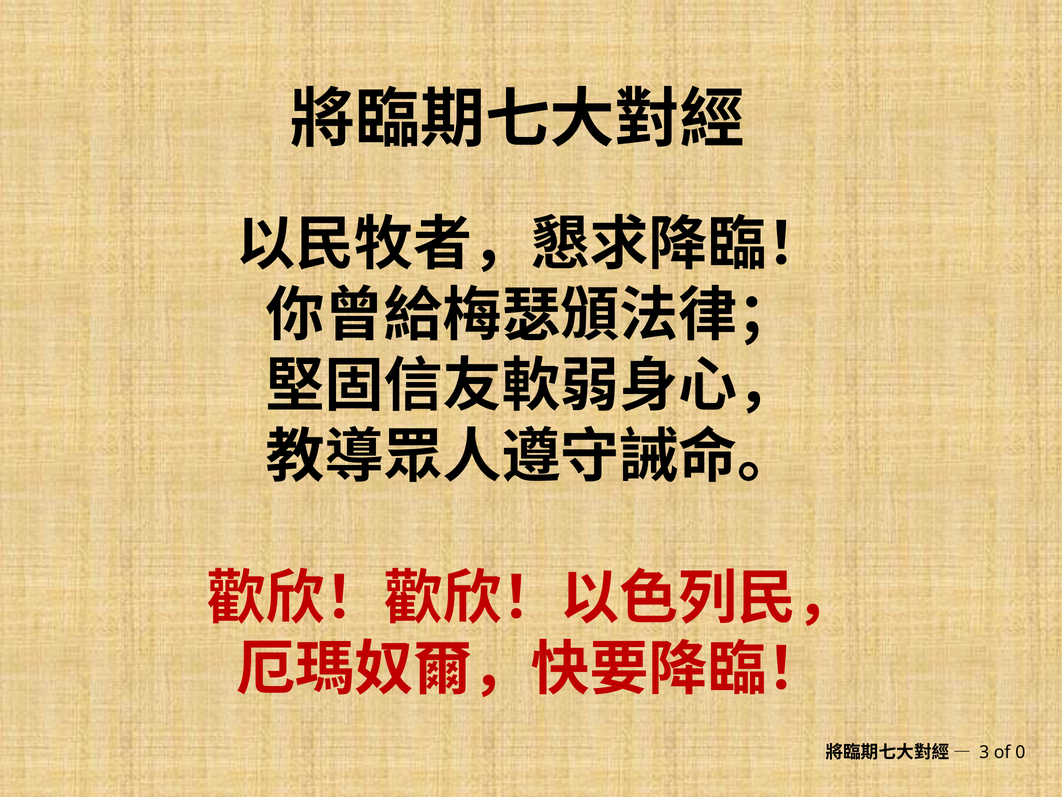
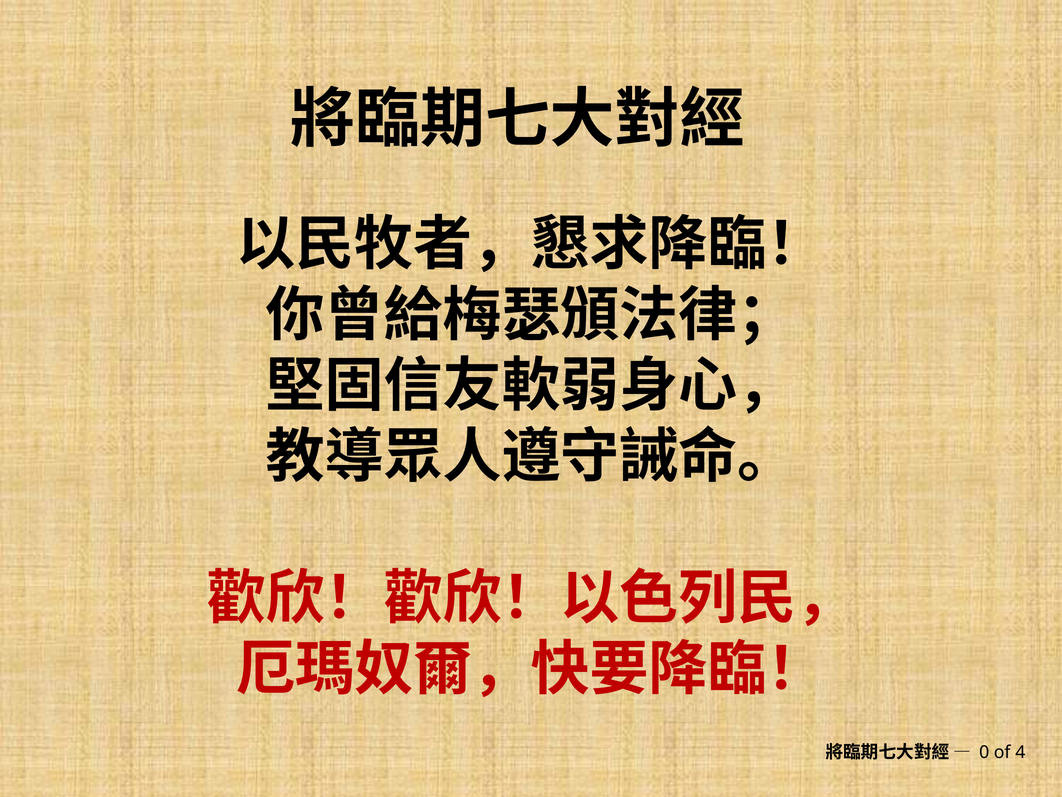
3: 3 -> 0
0: 0 -> 4
